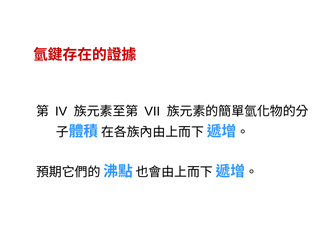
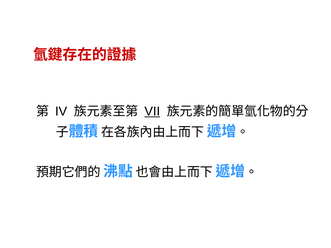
VII underline: none -> present
